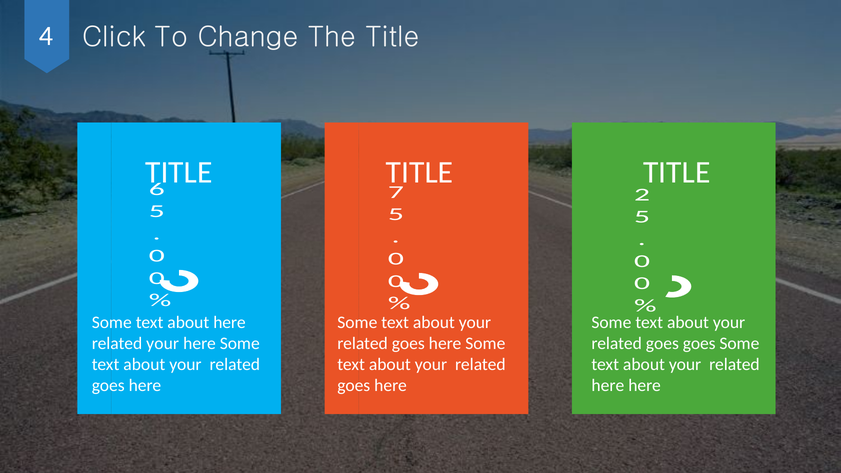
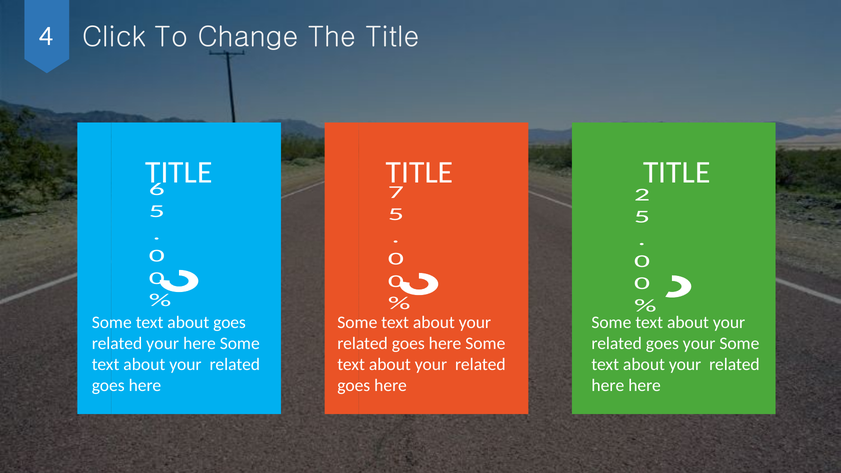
about here: here -> goes
goes goes: goes -> your
